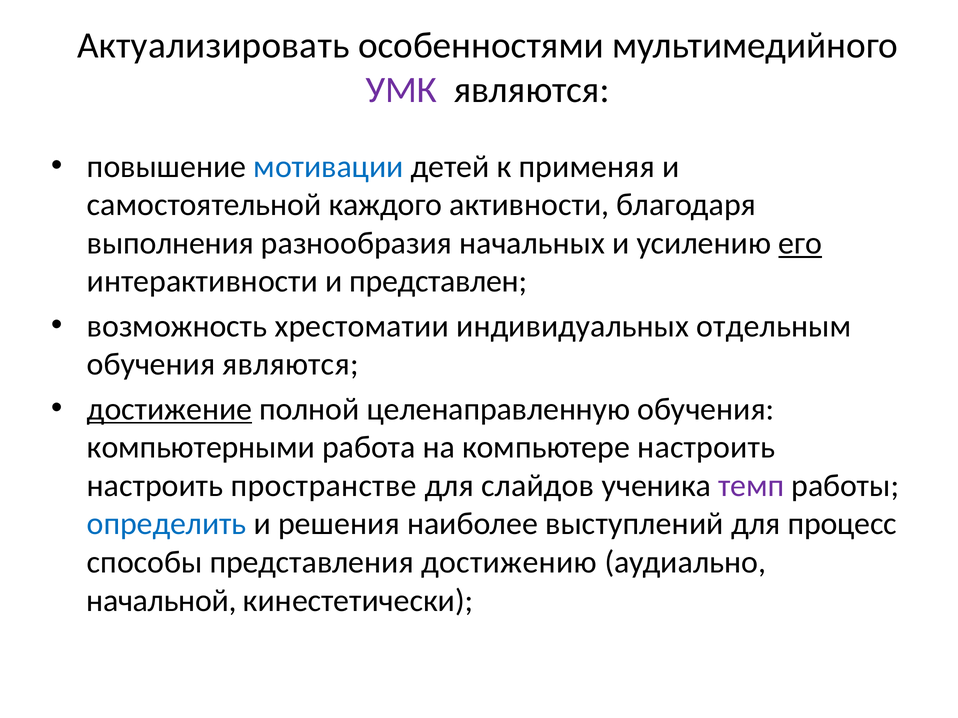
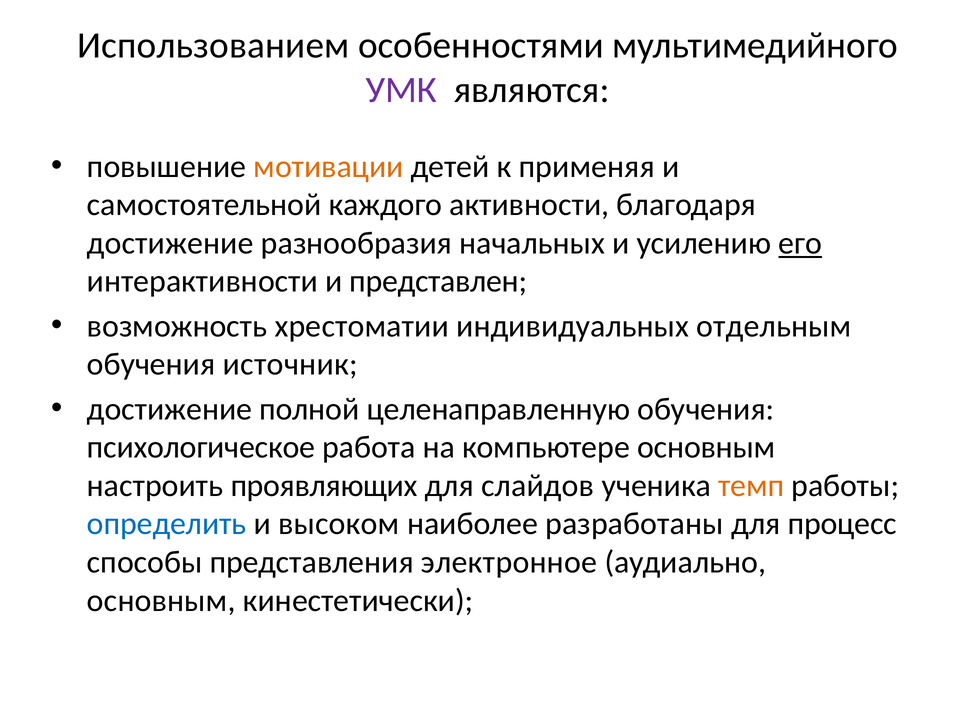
Актуализировать: Актуализировать -> Использованием
мотивации colour: blue -> orange
выполнения at (170, 243): выполнения -> достижение
обучения являются: являются -> источник
достижение at (170, 409) underline: present -> none
компьютерными: компьютерными -> психологическое
компьютере настроить: настроить -> основным
пространстве: пространстве -> проявляющих
темп colour: purple -> orange
решения: решения -> высоком
выступлений: выступлений -> разработаны
достижению: достижению -> электронное
начальной at (161, 601): начальной -> основным
